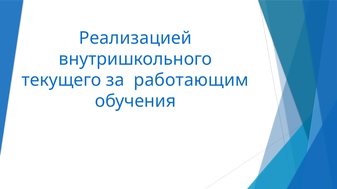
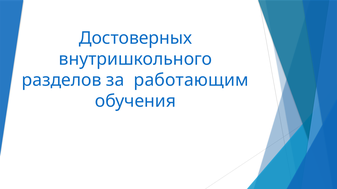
Реализацией: Реализацией -> Достоверных
текущего: текущего -> разделов
